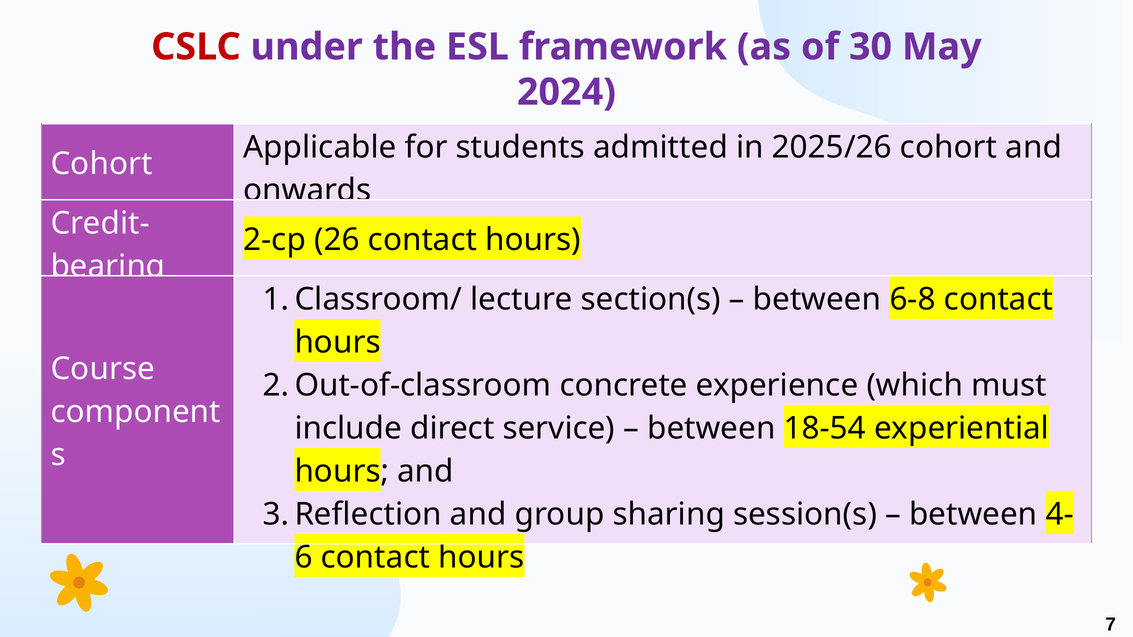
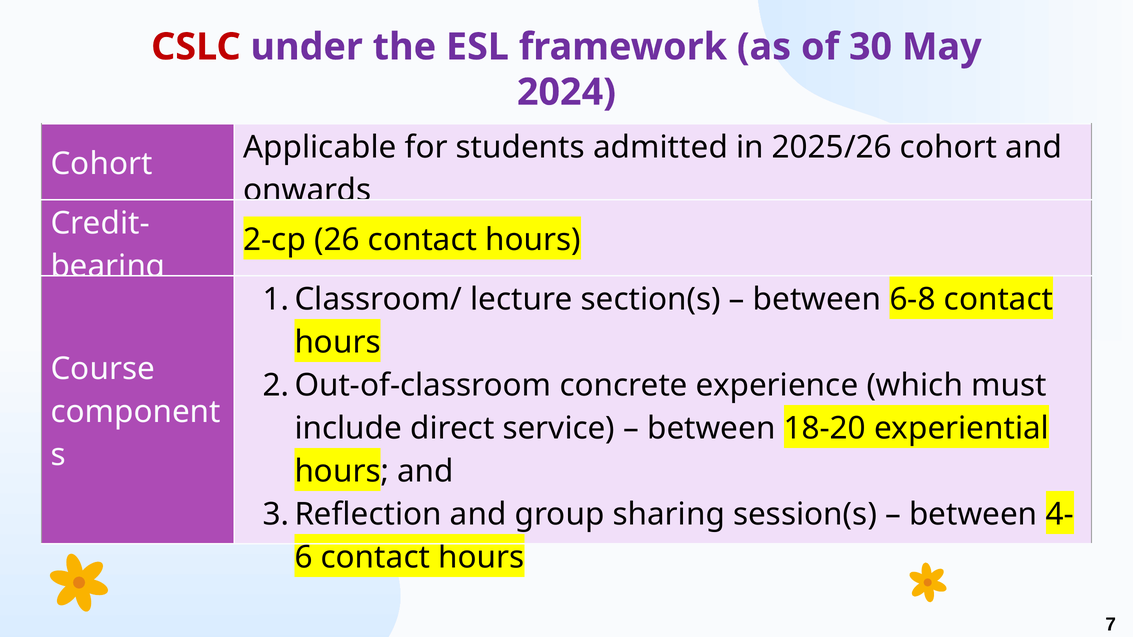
18-54: 18-54 -> 18-20
